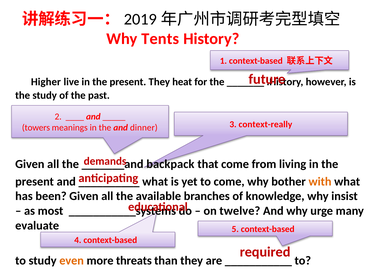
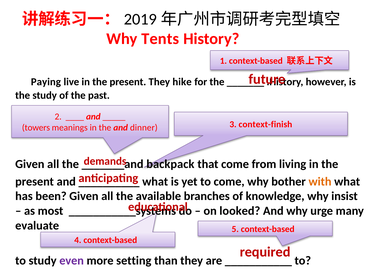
Higher: Higher -> Paying
heat: heat -> hike
context-really: context-really -> context-finish
twelve: twelve -> looked
even colour: orange -> purple
threats: threats -> setting
